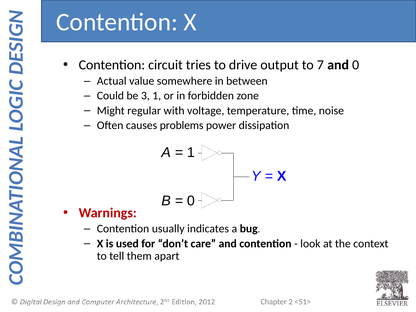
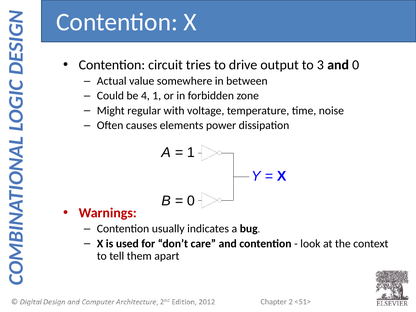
7: 7 -> 3
3: 3 -> 4
problems: problems -> elements
